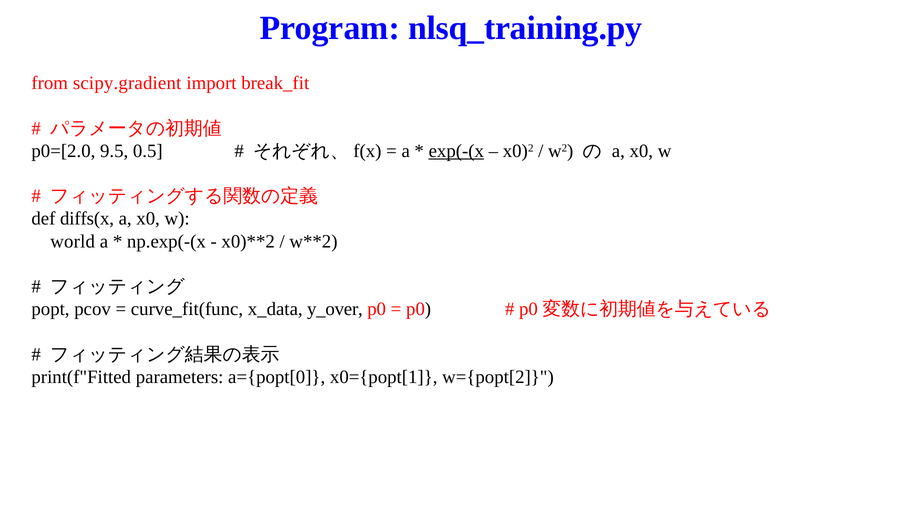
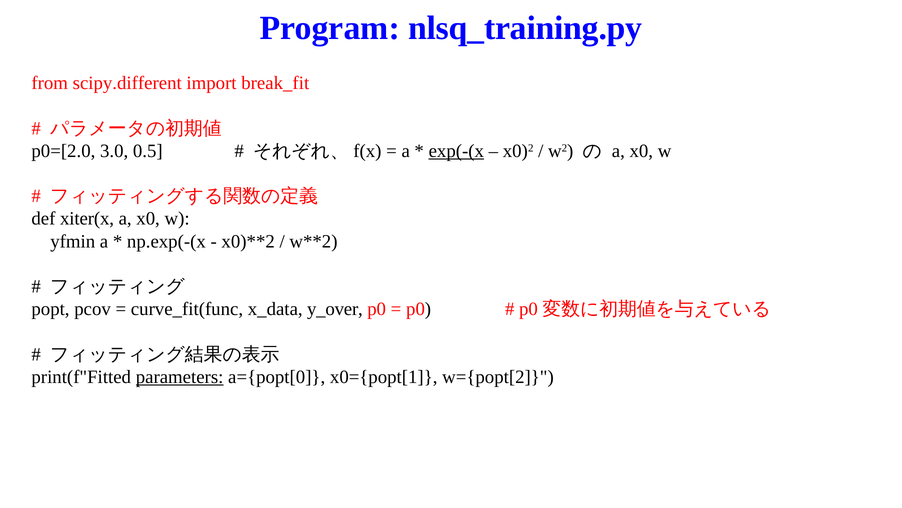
scipy.gradient: scipy.gradient -> scipy.different
9.5: 9.5 -> 3.0
diffs(x: diffs(x -> xiter(x
world: world -> yfmin
parameters underline: none -> present
